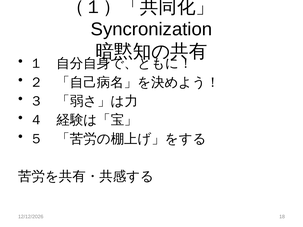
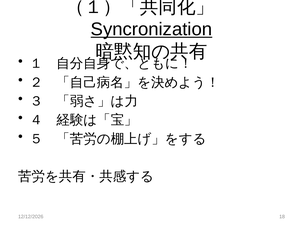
Syncronization underline: none -> present
